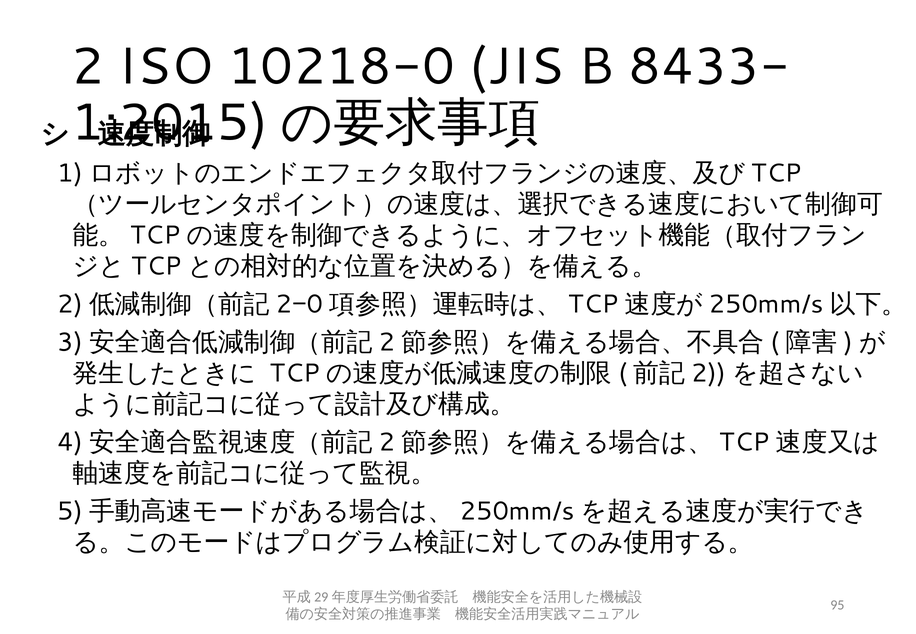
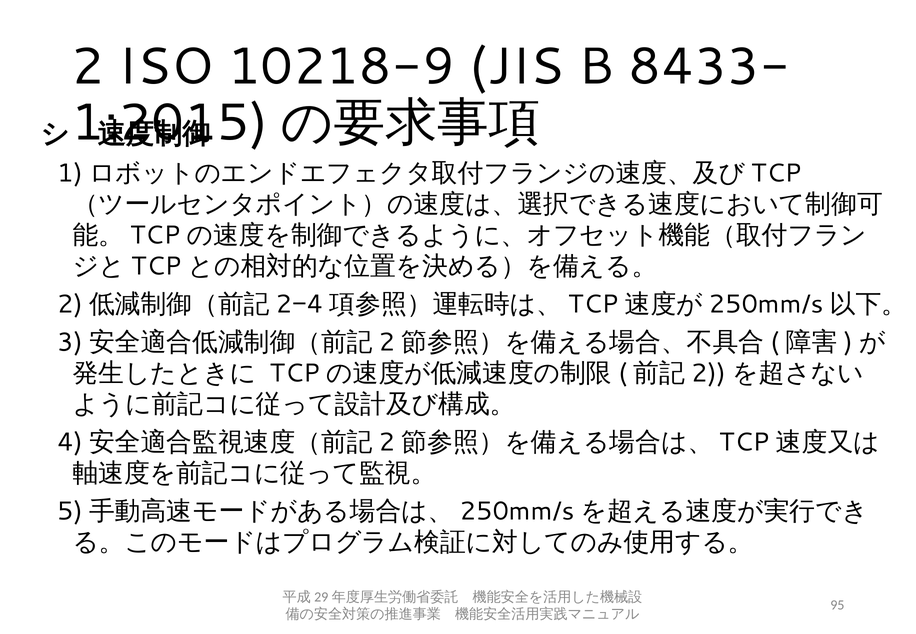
10218-0: 10218-0 -> 10218-9
0: 0 -> 4
